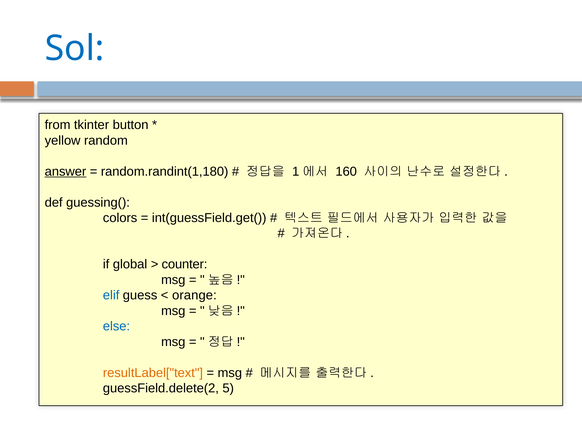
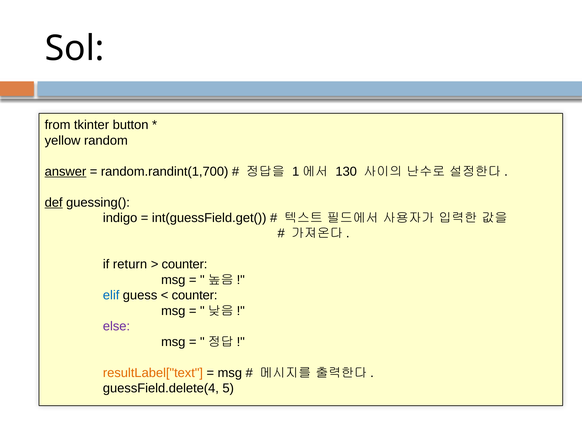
Sol colour: blue -> black
random.randint(1,180: random.randint(1,180 -> random.randint(1,700
160: 160 -> 130
def underline: none -> present
colors: colors -> indigo
global: global -> return
orange at (194, 296): orange -> counter
else colour: blue -> purple
guessField.delete(2: guessField.delete(2 -> guessField.delete(4
